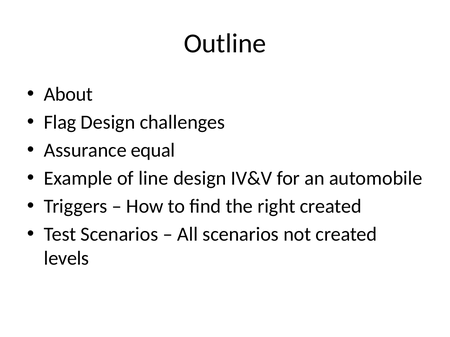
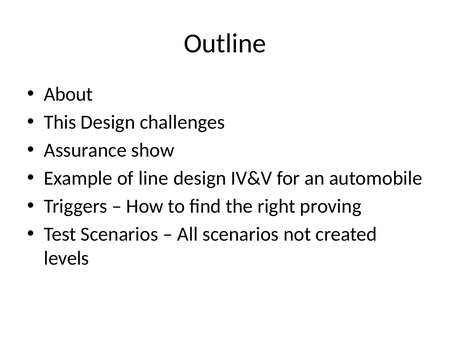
Flag: Flag -> This
equal: equal -> show
right created: created -> proving
